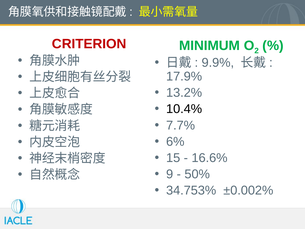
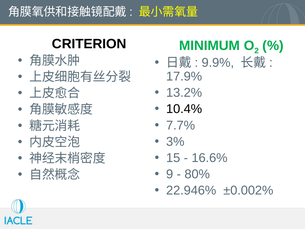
CRITERION colour: red -> black
6%: 6% -> 3%
50%: 50% -> 80%
34.753%: 34.753% -> 22.946%
